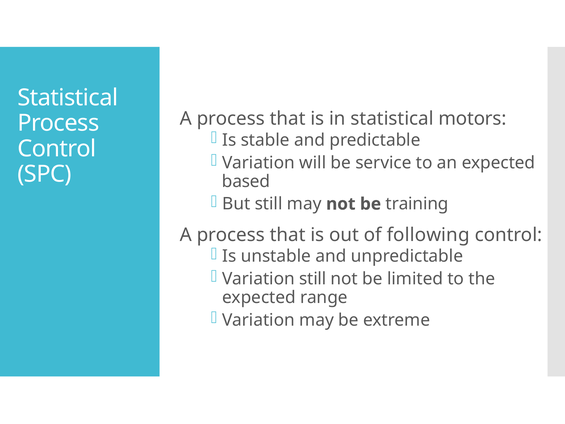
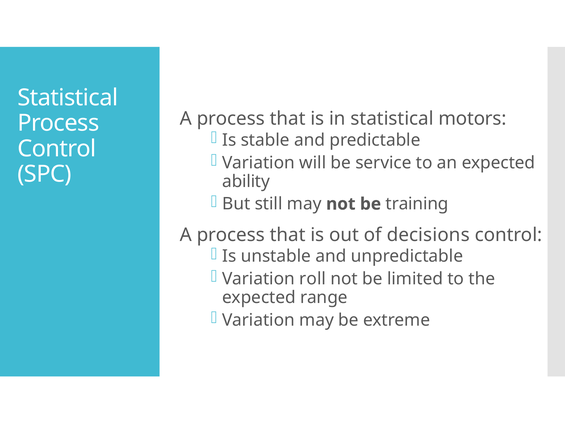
based: based -> ability
following: following -> decisions
Variation still: still -> roll
